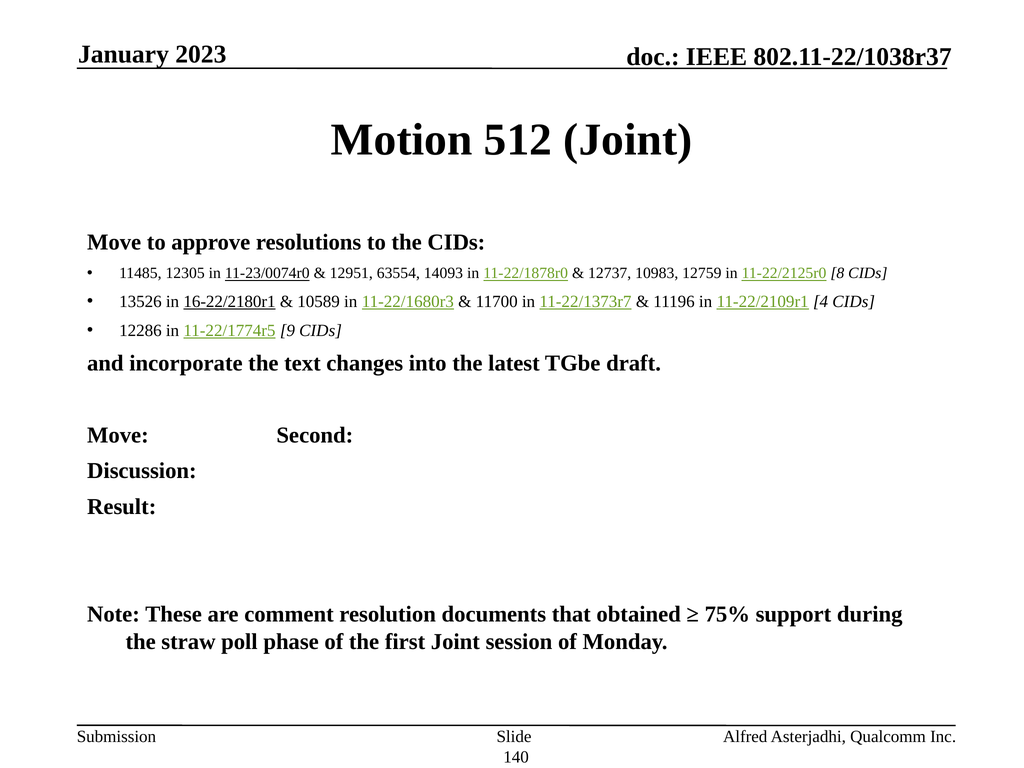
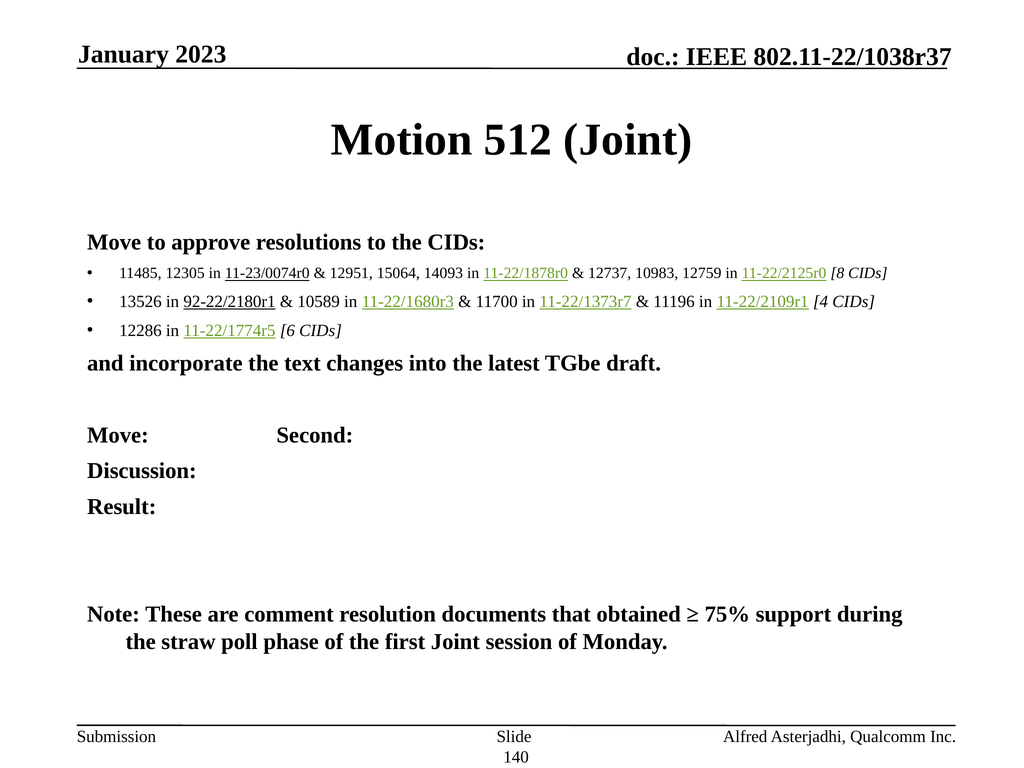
63554: 63554 -> 15064
16-22/2180r1: 16-22/2180r1 -> 92-22/2180r1
9: 9 -> 6
